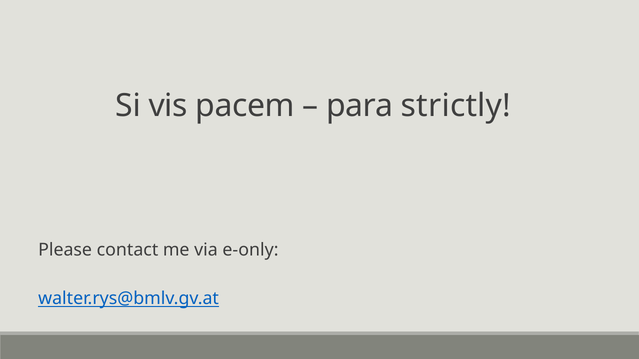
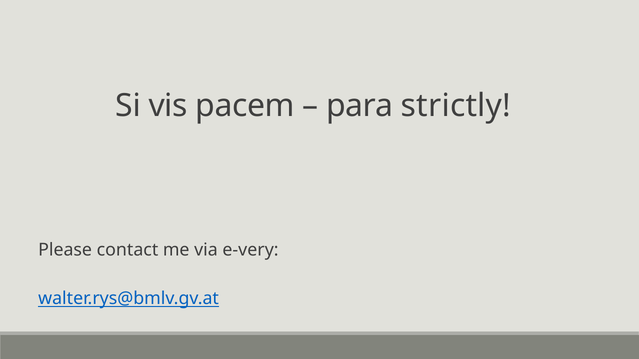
e-only: e-only -> e-very
